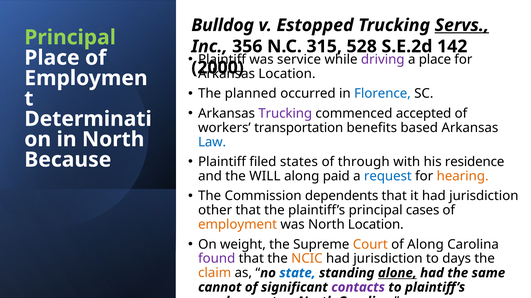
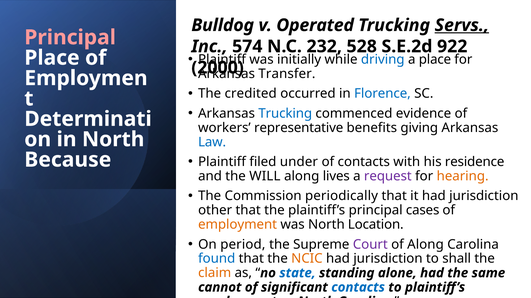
Estopped: Estopped -> Operated
Principal at (70, 37) colour: light green -> pink
356: 356 -> 574
315: 315 -> 232
142: 142 -> 922
service: service -> initially
driving colour: purple -> blue
Location at (287, 74): Location -> Transfer
planned: planned -> credited
Trucking at (285, 114) colour: purple -> blue
accepted: accepted -> evidence
transportation: transportation -> representative
based: based -> giving
states: states -> under
of through: through -> contacts
paid: paid -> lives
request colour: blue -> purple
dependents: dependents -> periodically
weight: weight -> period
Court colour: orange -> purple
found colour: purple -> blue
days: days -> shall
alone underline: present -> none
contacts at (358, 288) colour: purple -> blue
